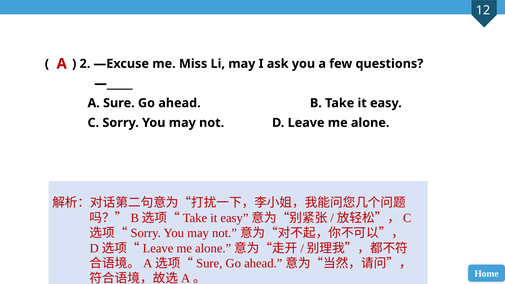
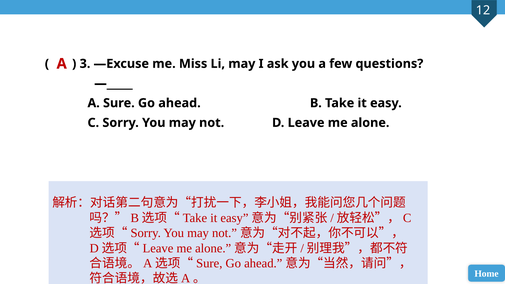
2: 2 -> 3
